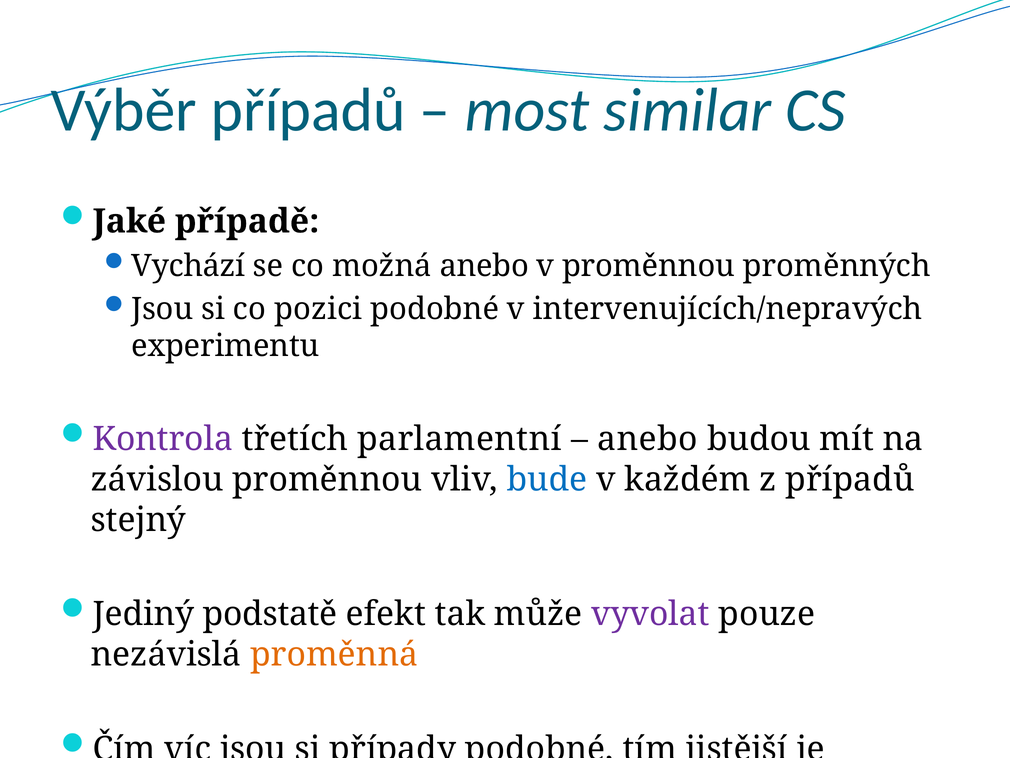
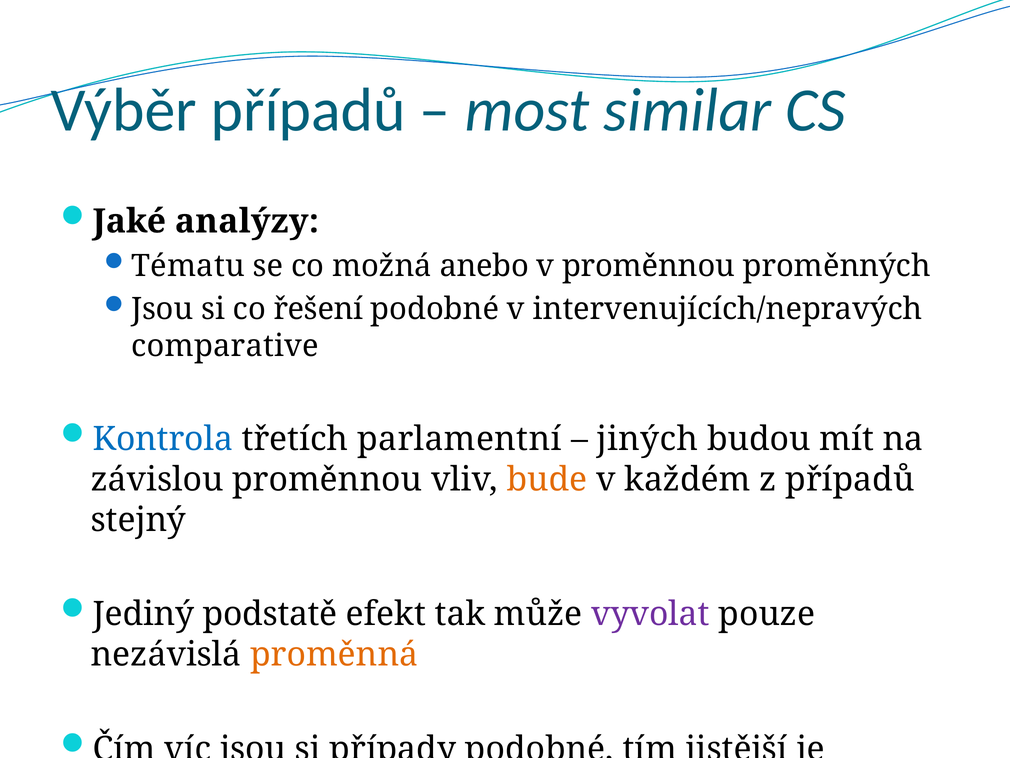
případě: případě -> analýzy
Vychází: Vychází -> Tématu
pozici: pozici -> řešení
experimentu: experimentu -> comparative
Kontrola colour: purple -> blue
anebo at (647, 439): anebo -> jiných
bude colour: blue -> orange
